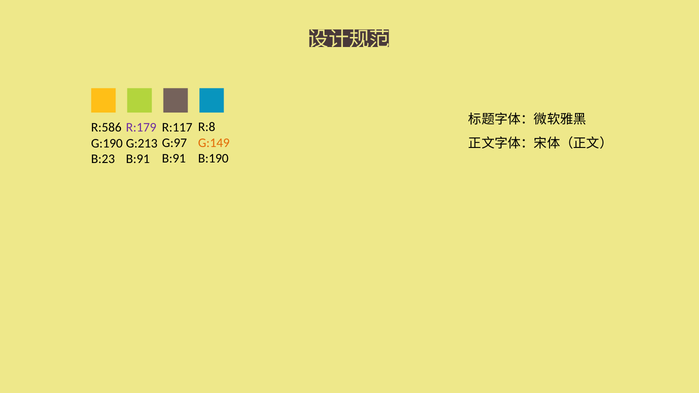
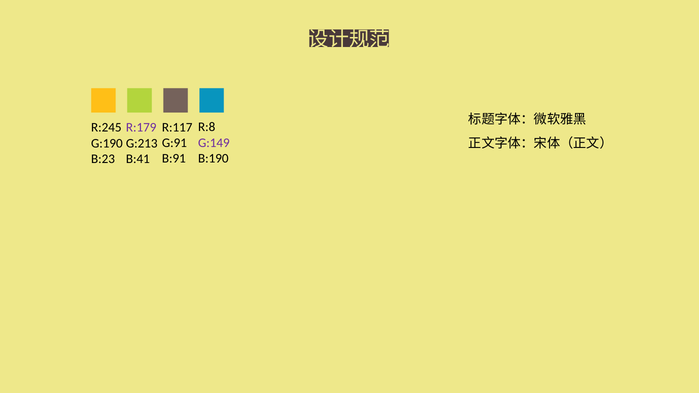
R:586: R:586 -> R:245
G:149 colour: orange -> purple
G:97: G:97 -> G:91
B:91 at (138, 159): B:91 -> B:41
